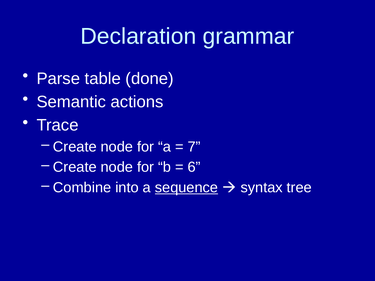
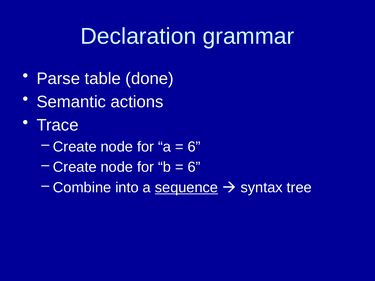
7 at (194, 147): 7 -> 6
